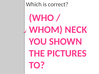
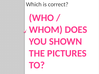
NECK: NECK -> DOES
